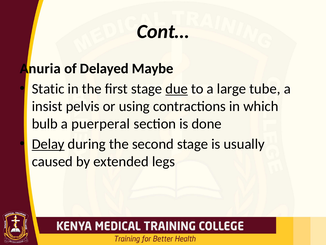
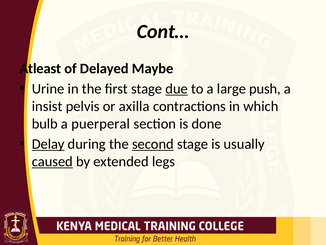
Anuria: Anuria -> Atleast
Static: Static -> Urine
tube: tube -> push
using: using -> axilla
second underline: none -> present
caused underline: none -> present
